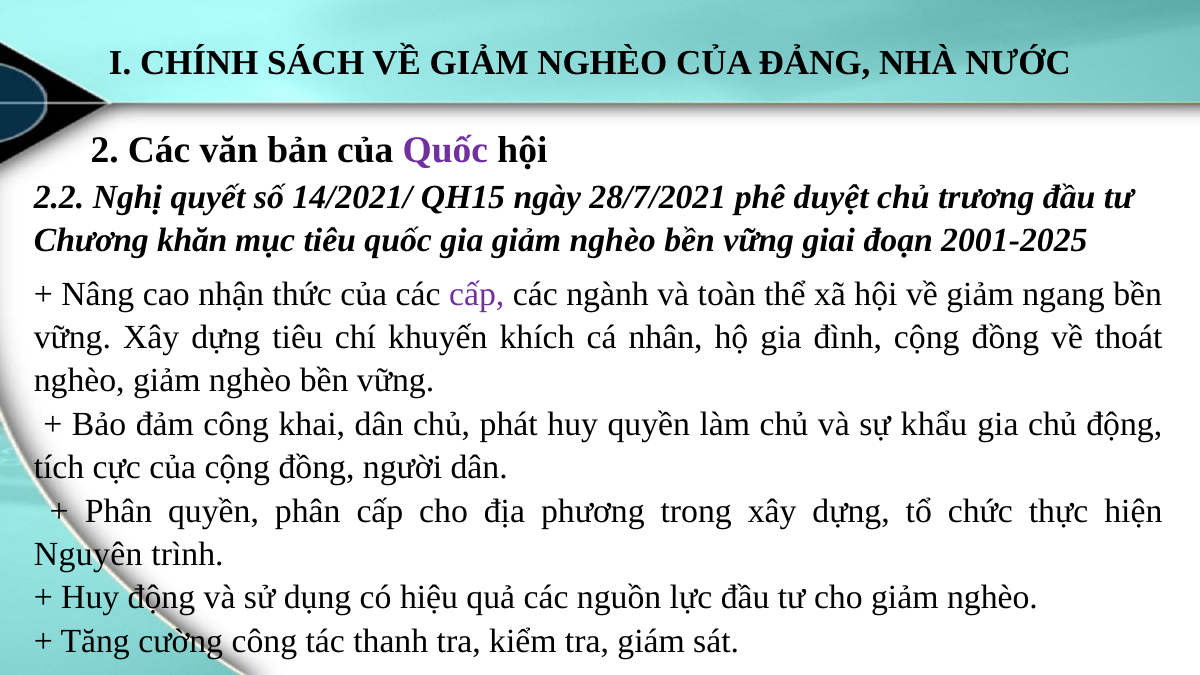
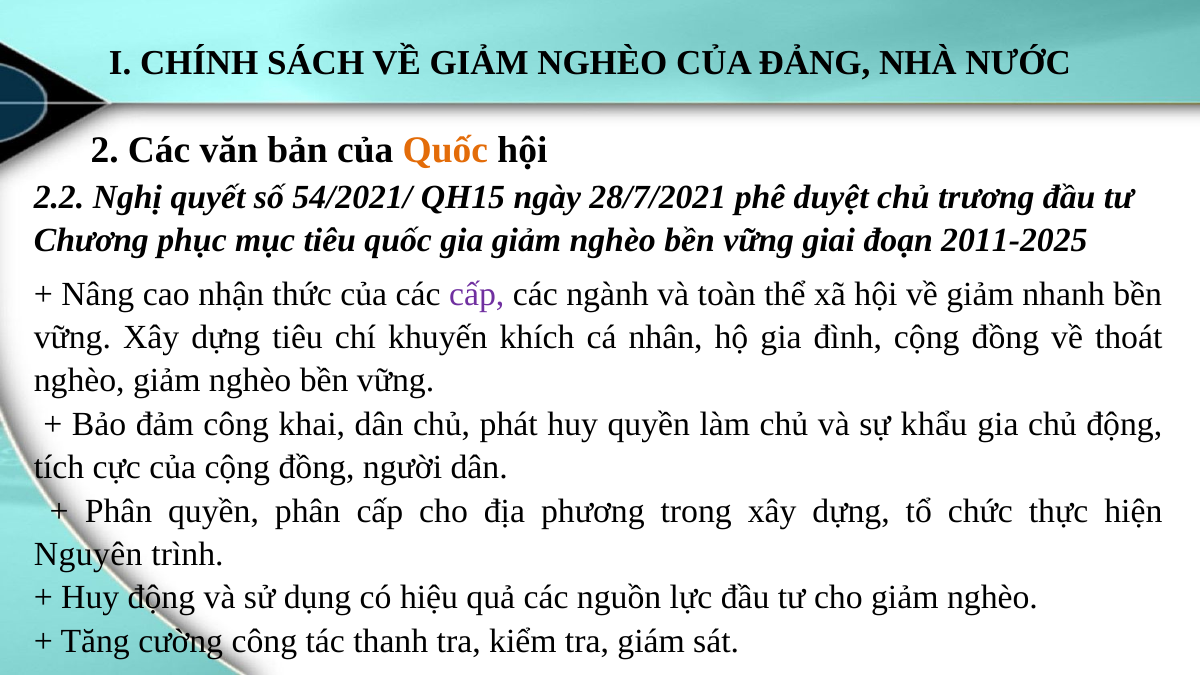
Quốc at (445, 150) colour: purple -> orange
14/2021/: 14/2021/ -> 54/2021/
khăn: khăn -> phục
2001-2025: 2001-2025 -> 2011-2025
ngang: ngang -> nhanh
